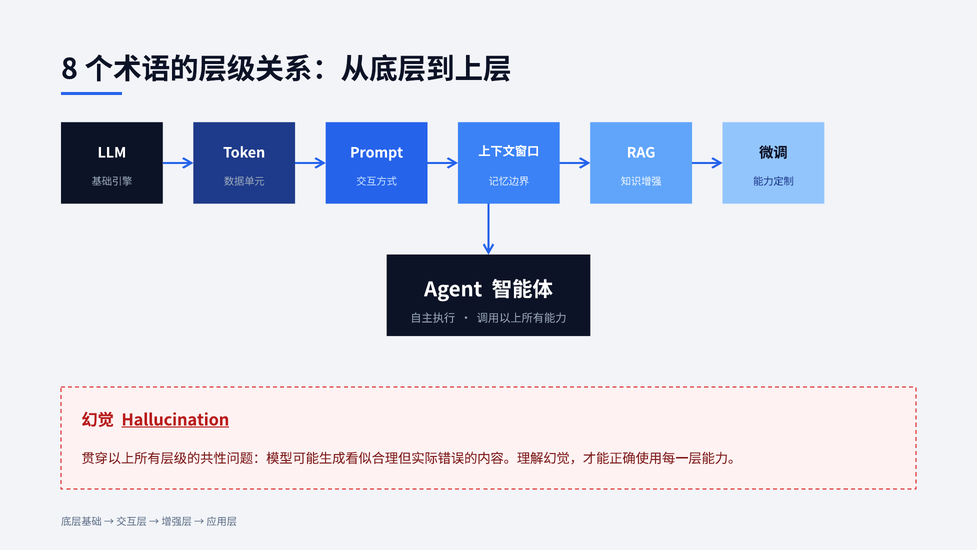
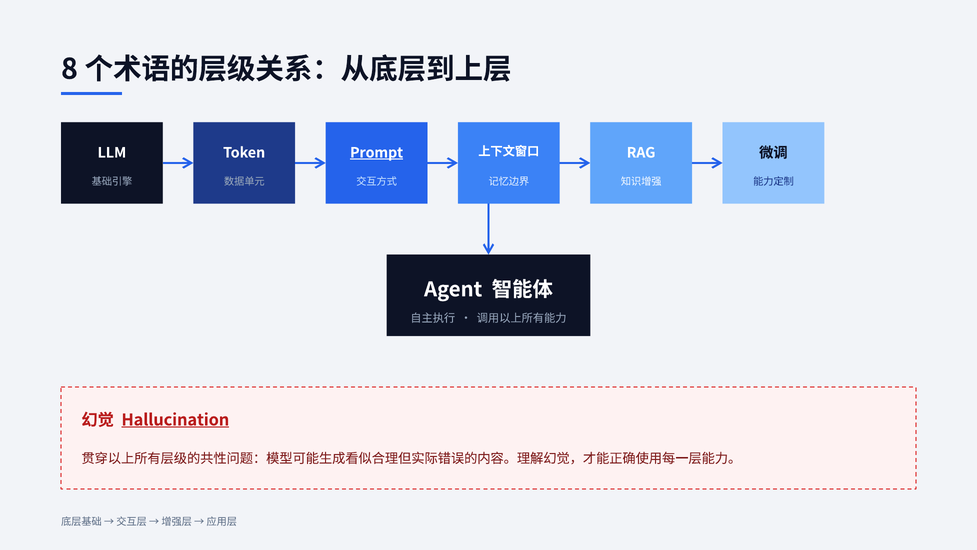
Prompt underline: none -> present
